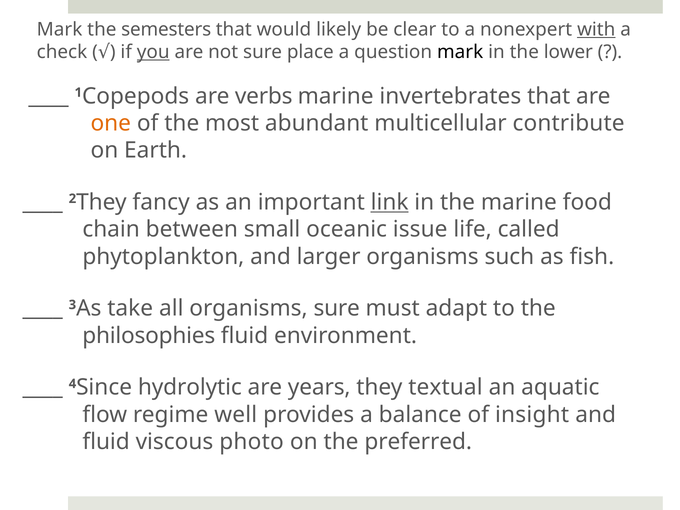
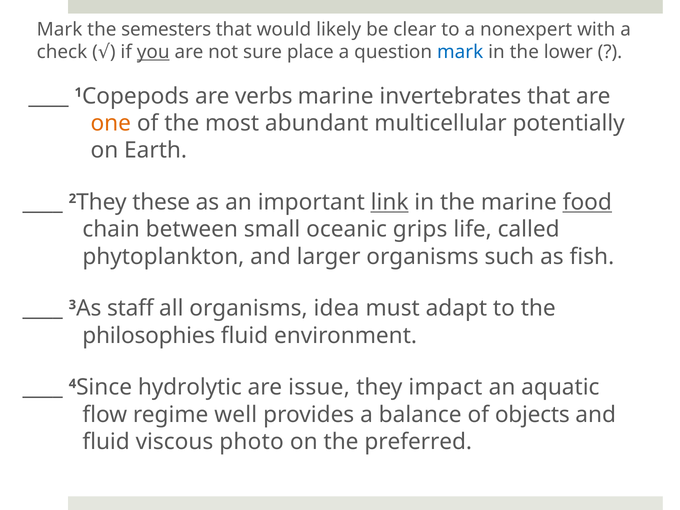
with underline: present -> none
mark at (460, 52) colour: black -> blue
contribute: contribute -> potentially
fancy: fancy -> these
food underline: none -> present
issue: issue -> grips
take: take -> staff
organisms sure: sure -> idea
years: years -> issue
textual: textual -> impact
insight: insight -> objects
